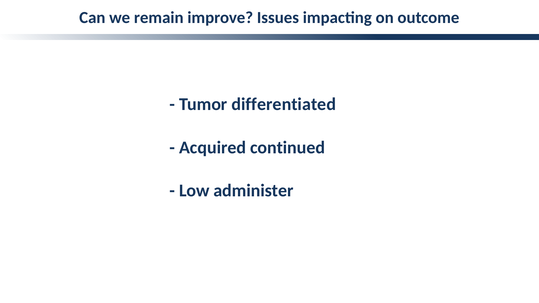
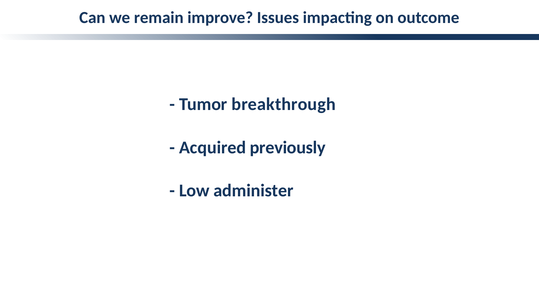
differentiated: differentiated -> breakthrough
continued: continued -> previously
